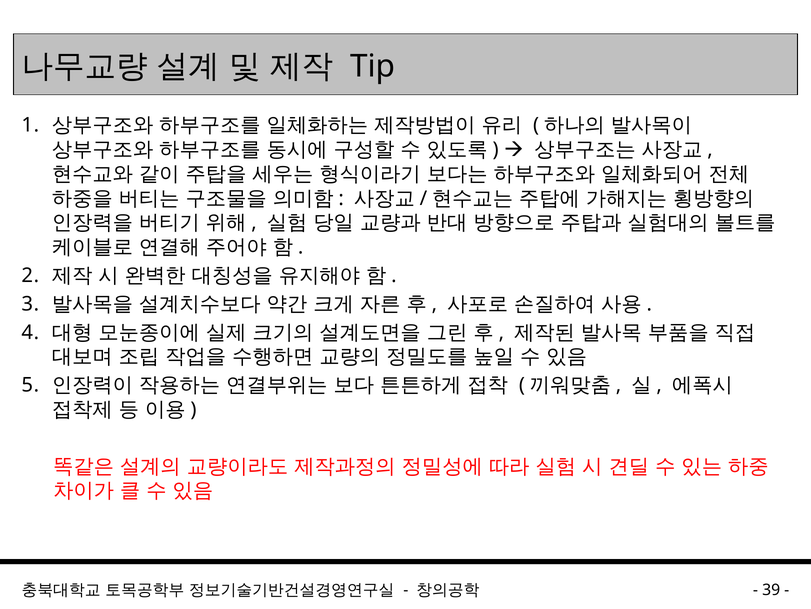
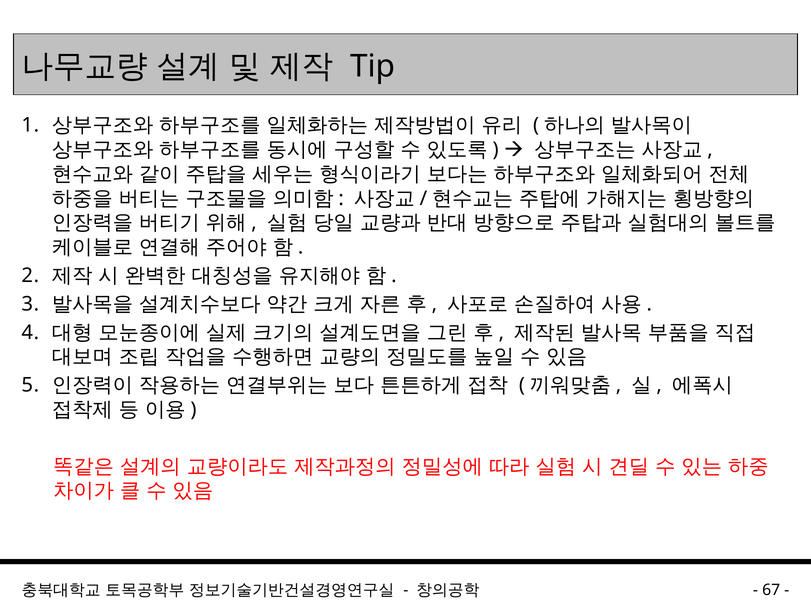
39: 39 -> 67
